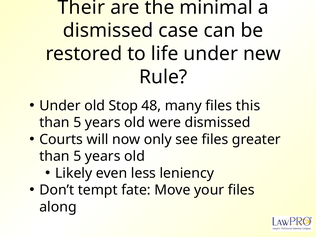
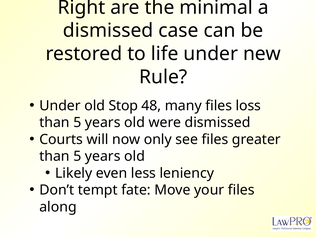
Their: Their -> Right
this: this -> loss
